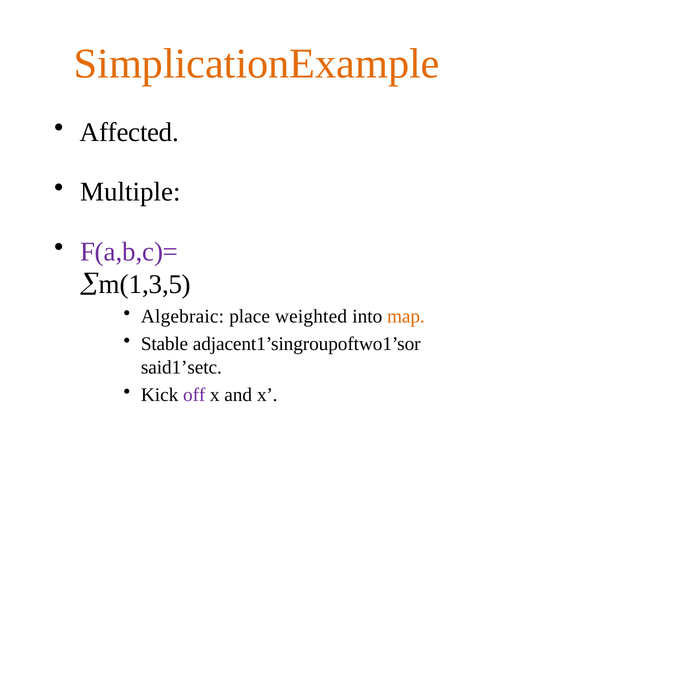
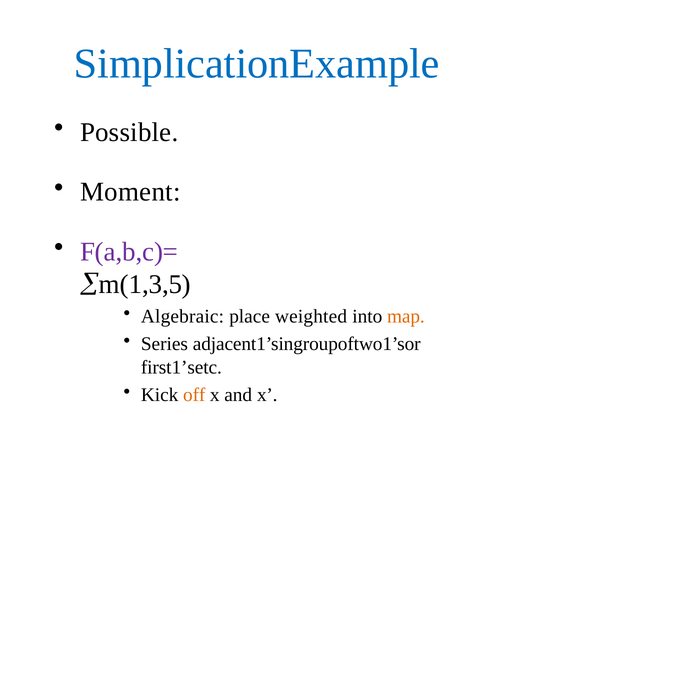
SimplicationExample colour: orange -> blue
Affected: Affected -> Possible
Multiple: Multiple -> Moment
Stable: Stable -> Series
said1’setc: said1’setc -> first1’setc
off colour: purple -> orange
